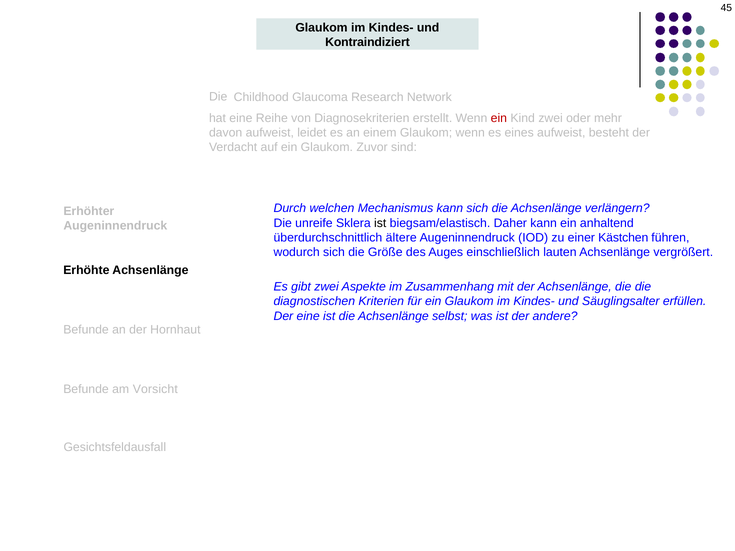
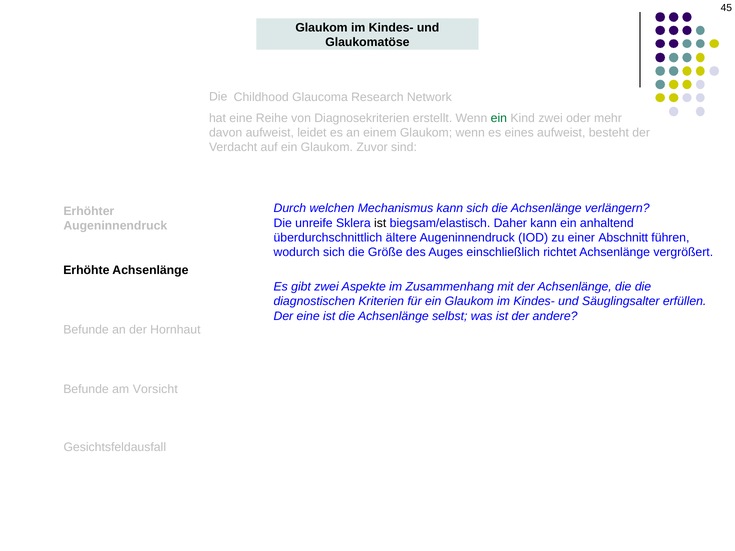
Kontraindiziert: Kontraindiziert -> Glaukomatöse
ein at (499, 118) colour: red -> green
Kästchen: Kästchen -> Abschnitt
lauten: lauten -> richtet
